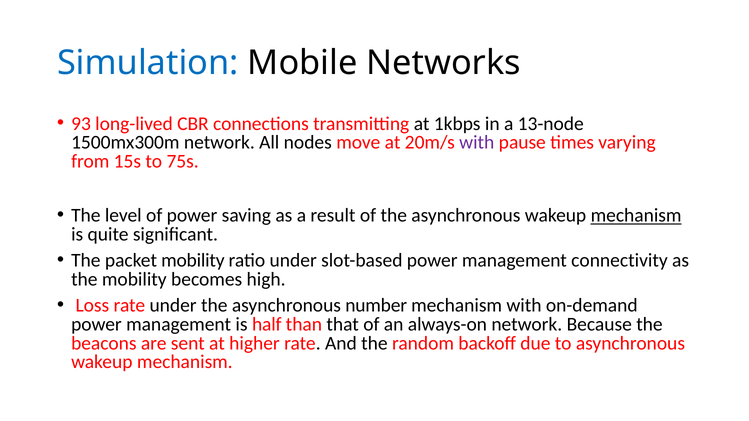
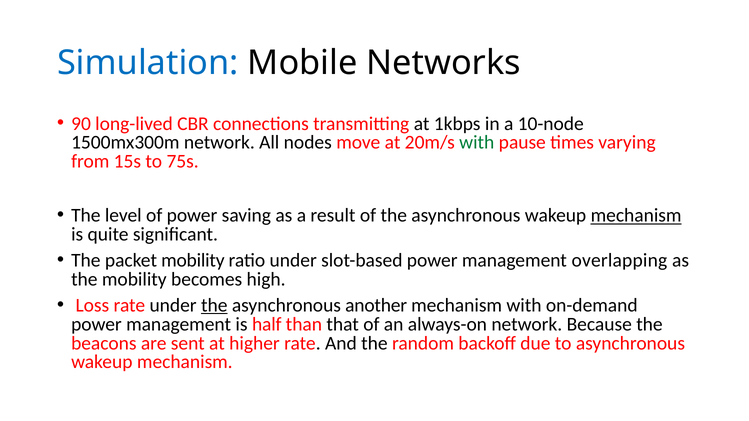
93: 93 -> 90
13-node: 13-node -> 10-node
with at (477, 143) colour: purple -> green
connectivity: connectivity -> overlapping
the at (214, 305) underline: none -> present
number: number -> another
